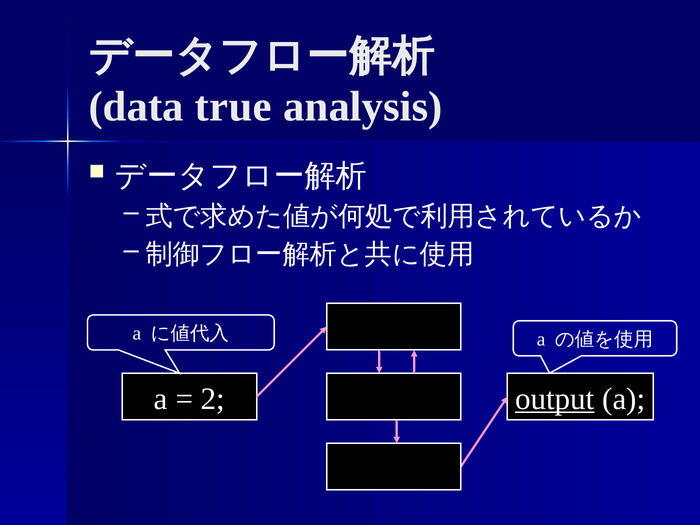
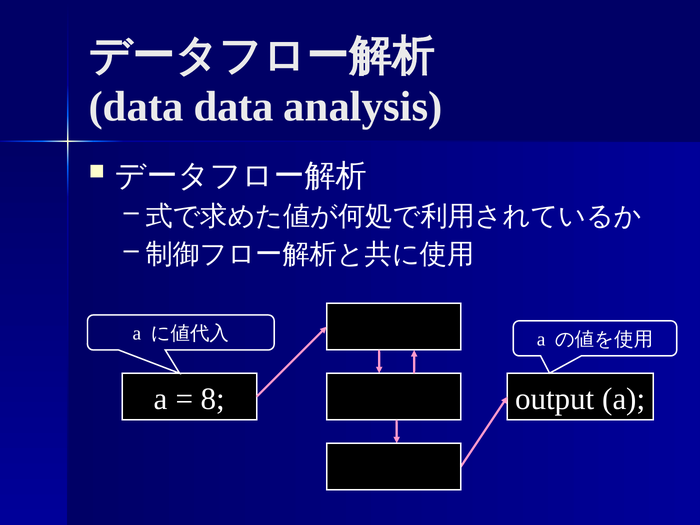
data true: true -> data
2: 2 -> 8
output underline: present -> none
